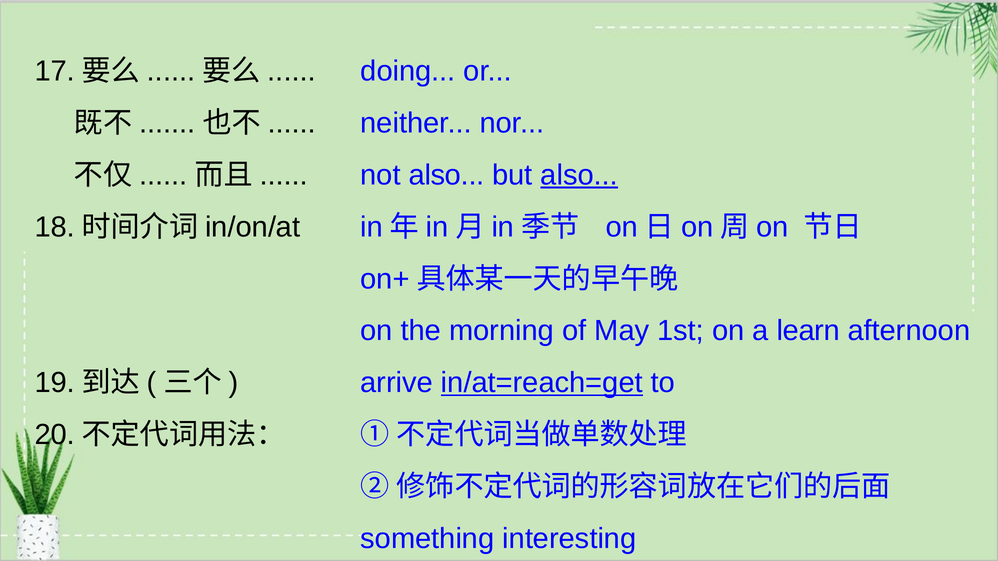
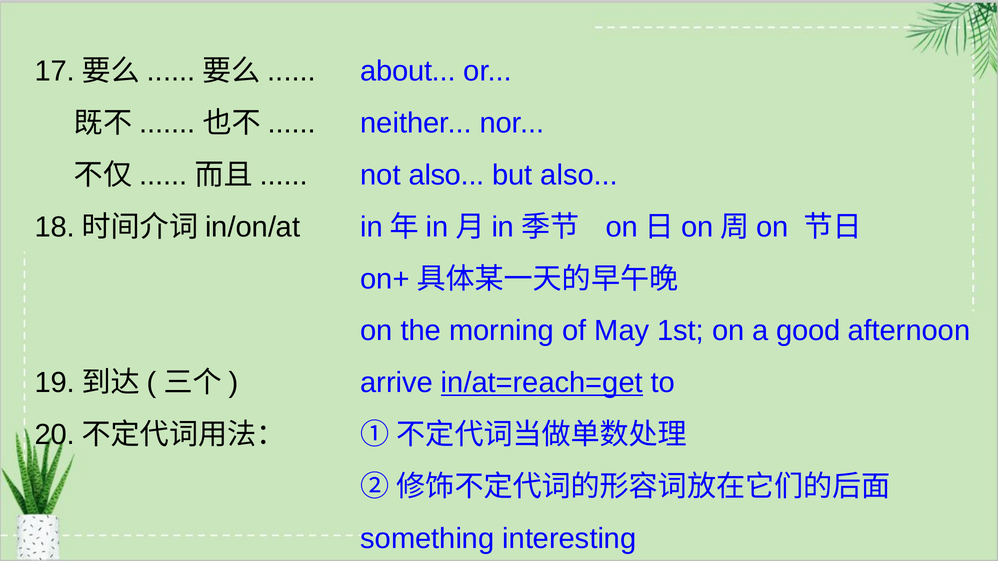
doing: doing -> about
also at (579, 175) underline: present -> none
learn: learn -> good
